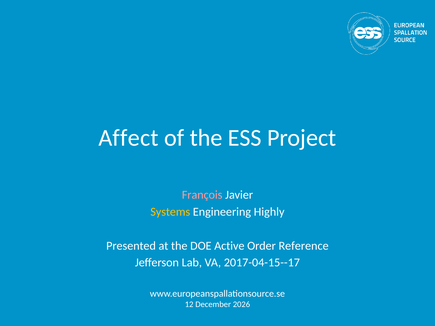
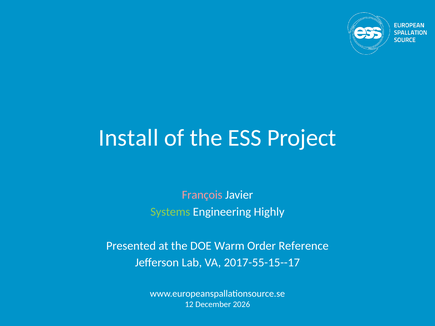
Affect: Affect -> Install
Systems colour: yellow -> light green
Active: Active -> Warm
2017-04-15--17: 2017-04-15--17 -> 2017-55-15--17
